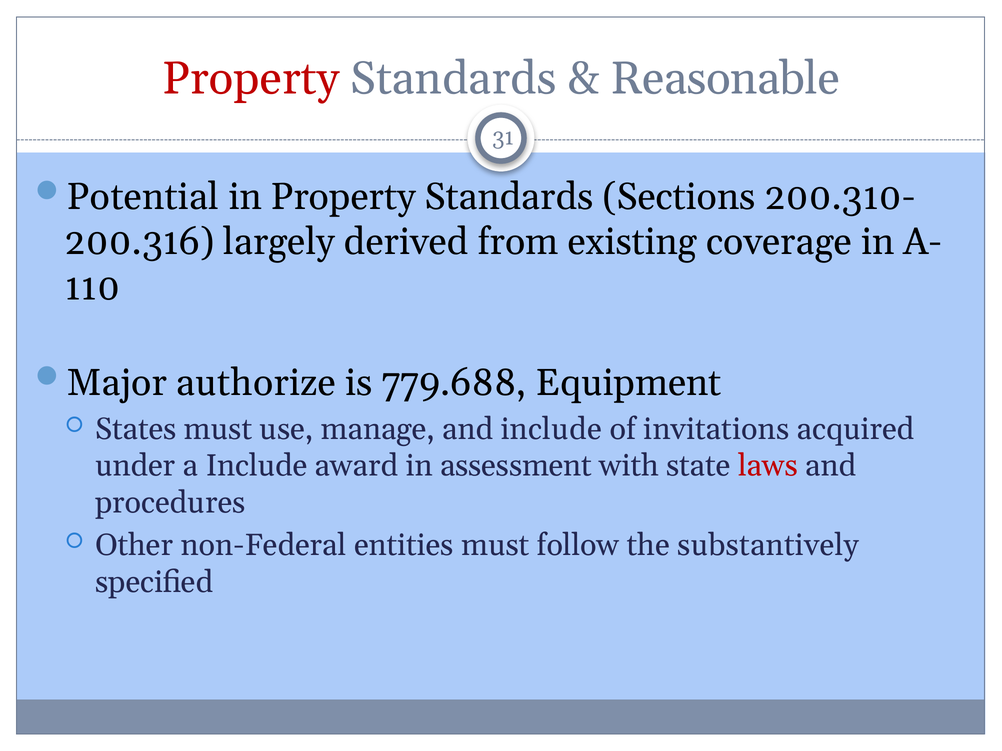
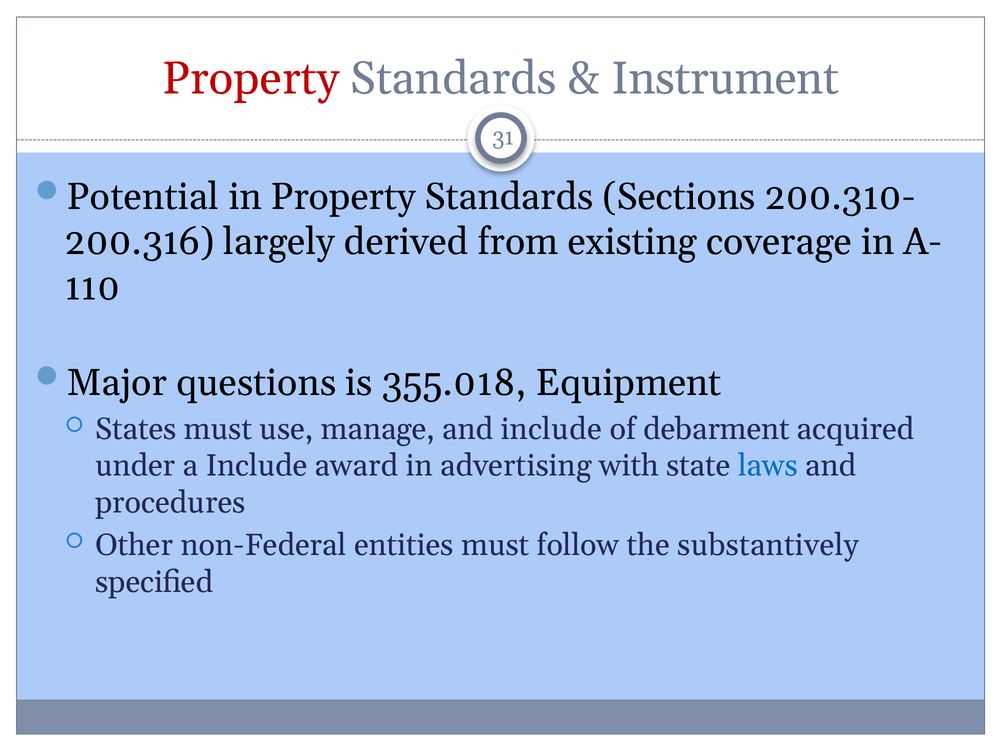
Reasonable: Reasonable -> Instrument
authorize: authorize -> questions
779.688: 779.688 -> 355.018
invitations: invitations -> debarment
assessment: assessment -> advertising
laws colour: red -> blue
